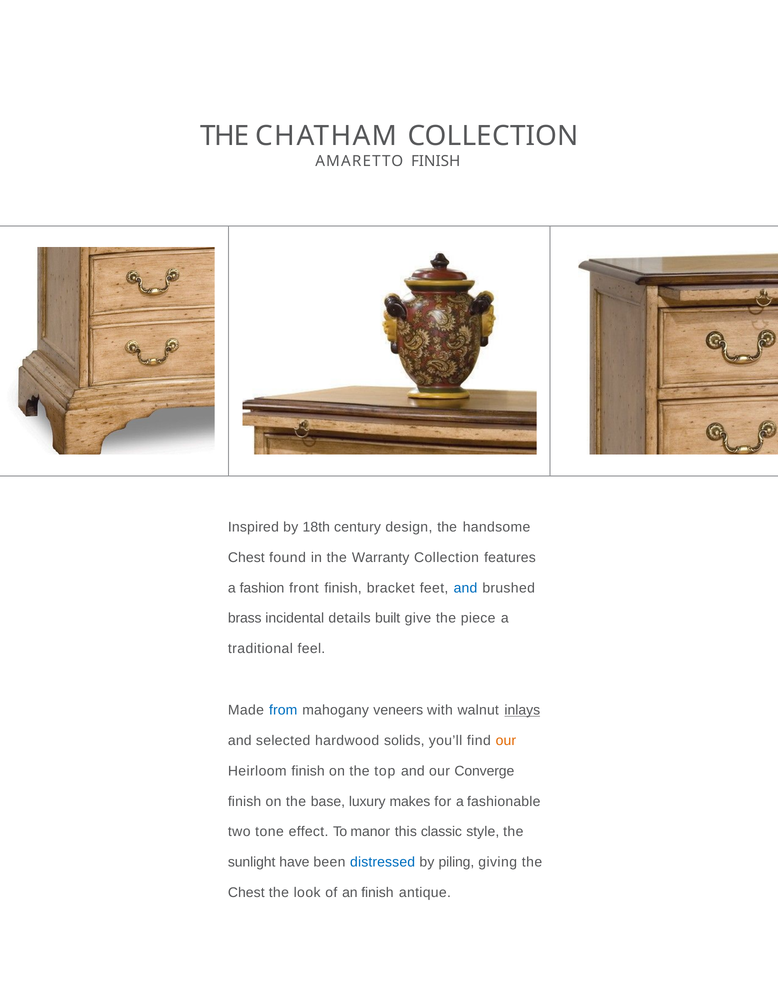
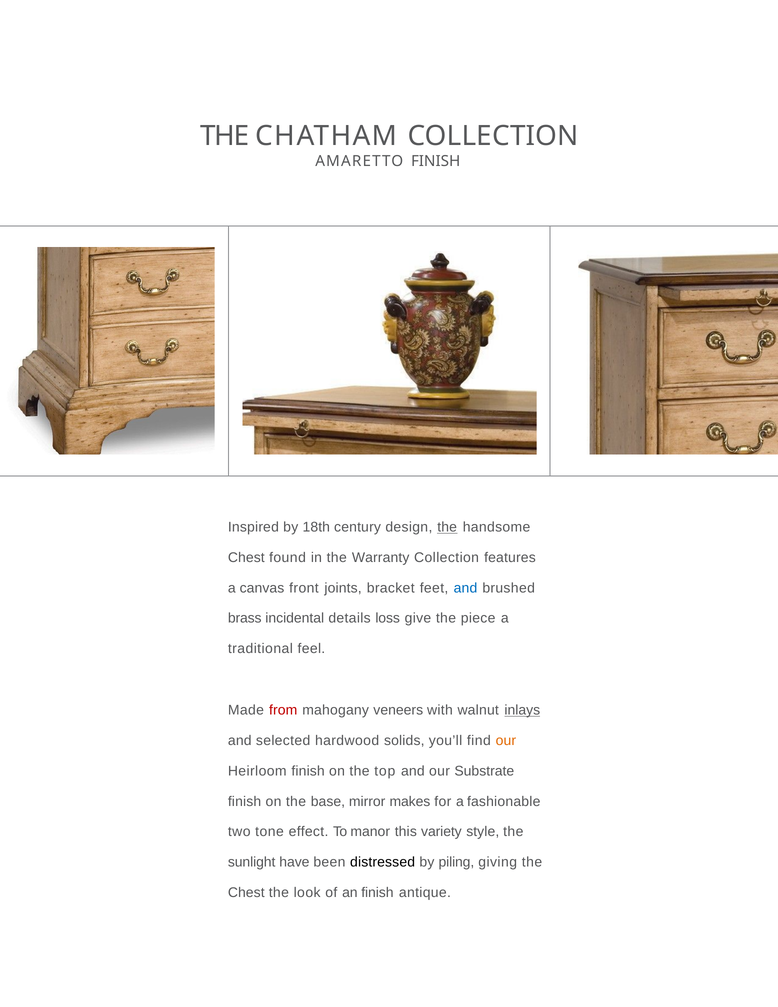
the at (447, 527) underline: none -> present
fashion: fashion -> canvas
front finish: finish -> joints
built: built -> loss
from colour: blue -> red
Converge: Converge -> Substrate
luxury: luxury -> mirror
classic: classic -> variety
distressed colour: blue -> black
